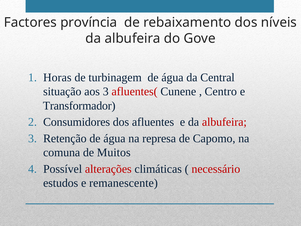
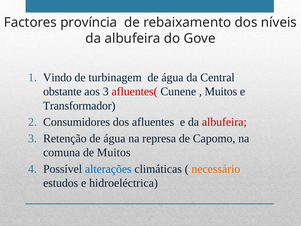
Horas: Horas -> Vindo
situação: situação -> obstante
Centro at (221, 91): Centro -> Muitos
alterações colour: red -> blue
necessário colour: red -> orange
remanescente: remanescente -> hidroeléctrica
